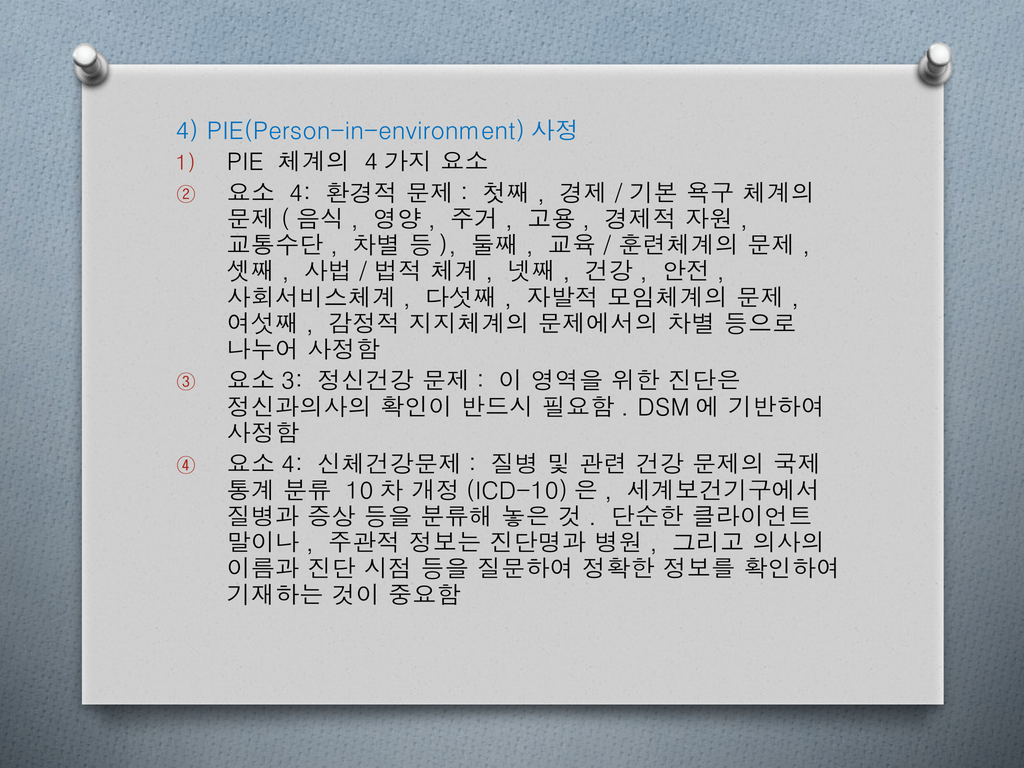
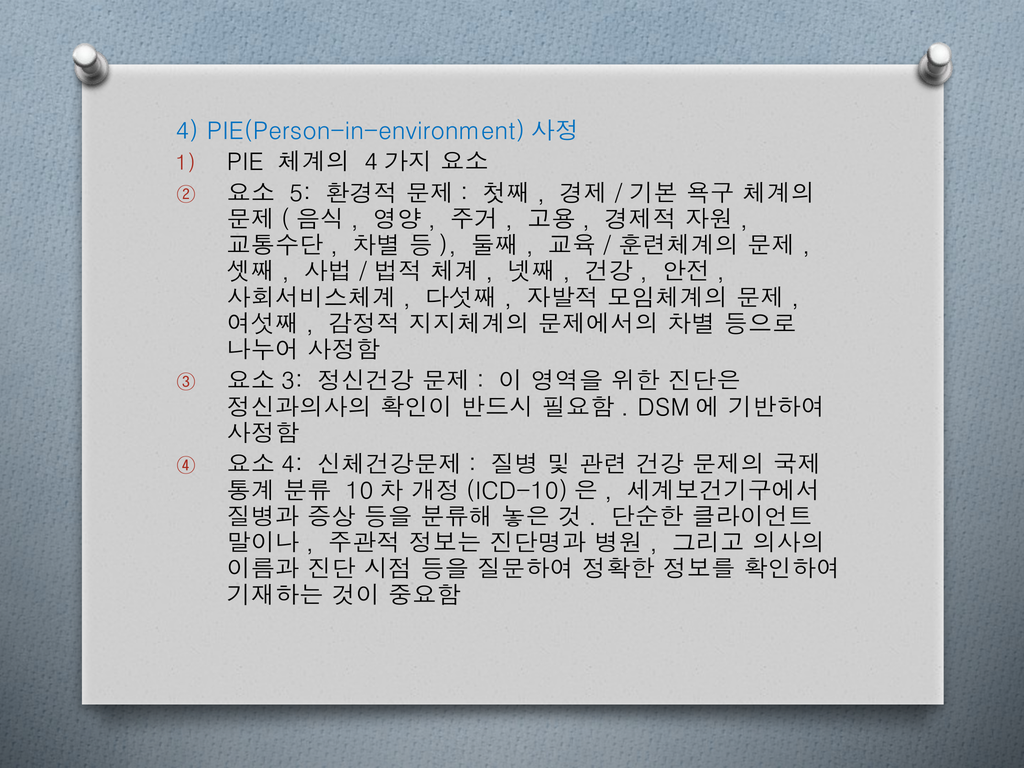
4 at (300, 194): 4 -> 5
